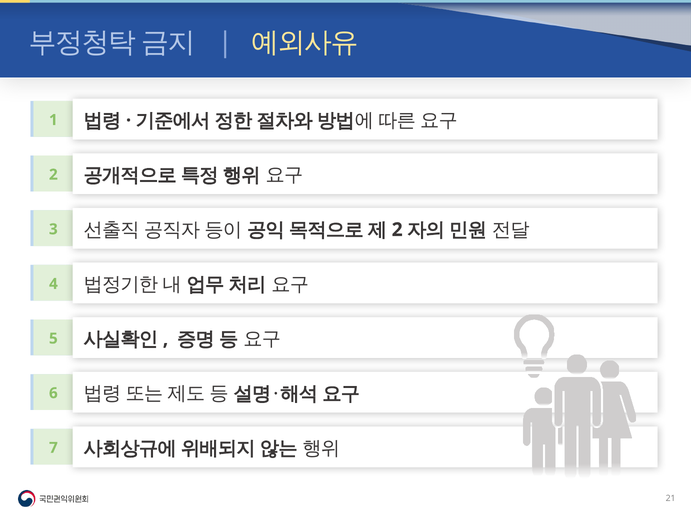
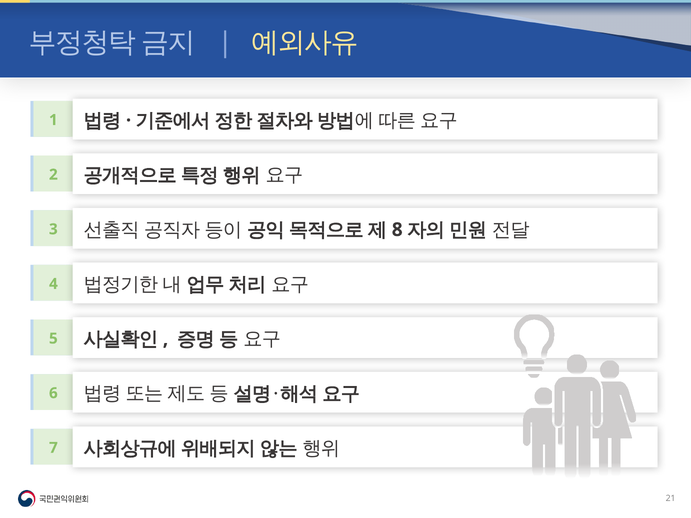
2: 2 -> 8
